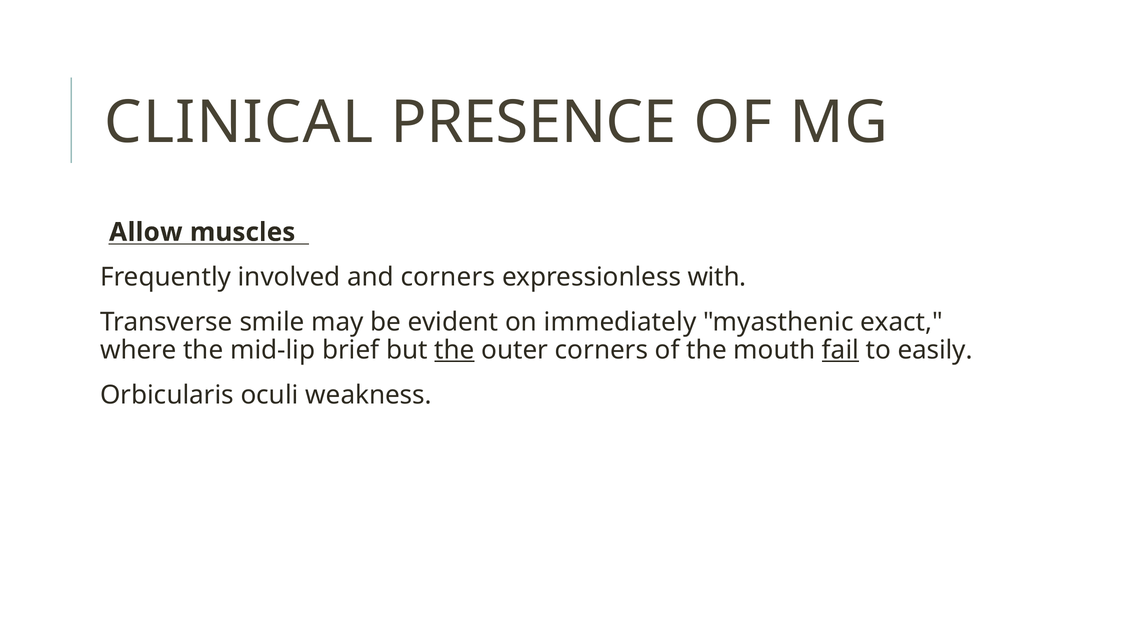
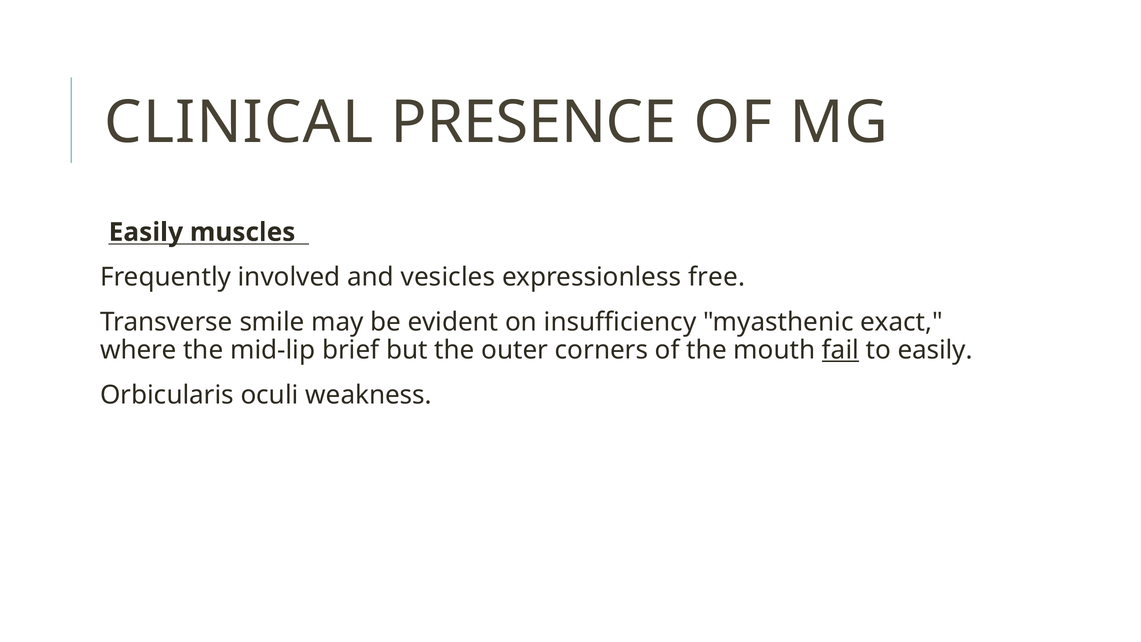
Allow at (146, 232): Allow -> Easily
and corners: corners -> vesicles
with: with -> free
immediately: immediately -> insufficiency
the at (455, 350) underline: present -> none
